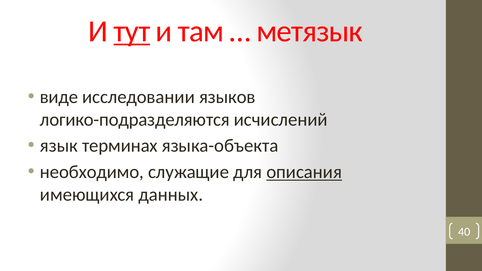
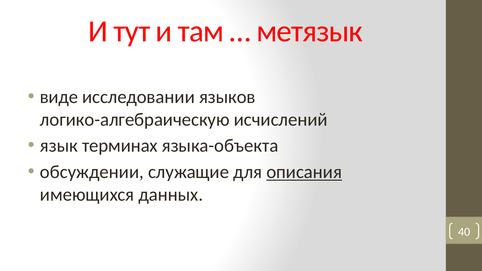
тут underline: present -> none
логико-подразделяются: логико-подразделяются -> логико-алгебраическую
необходимо: необходимо -> обсуждении
